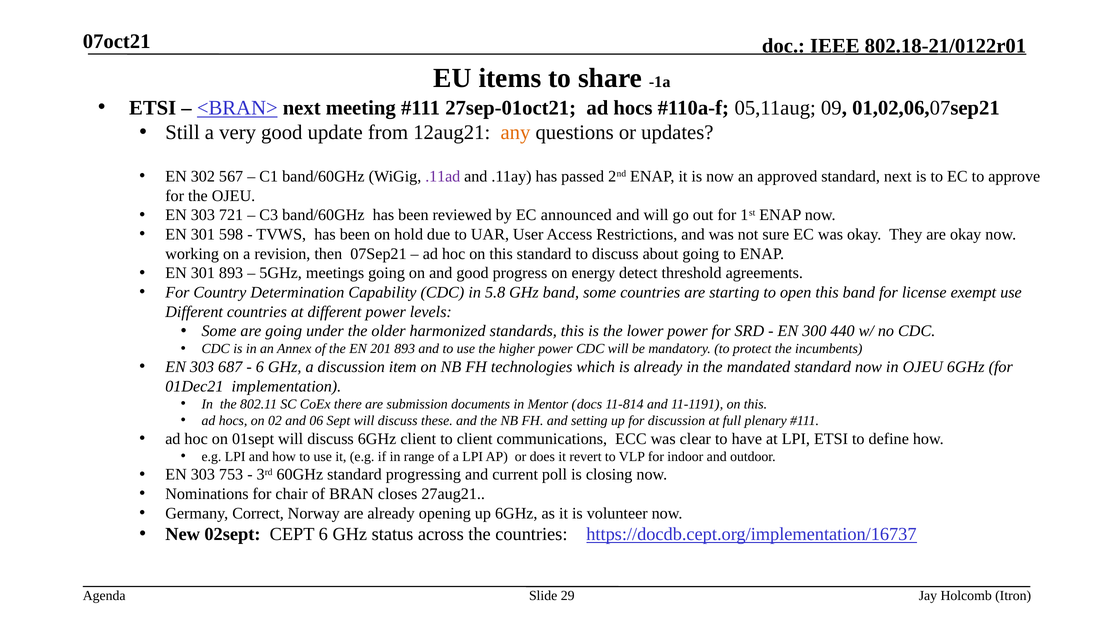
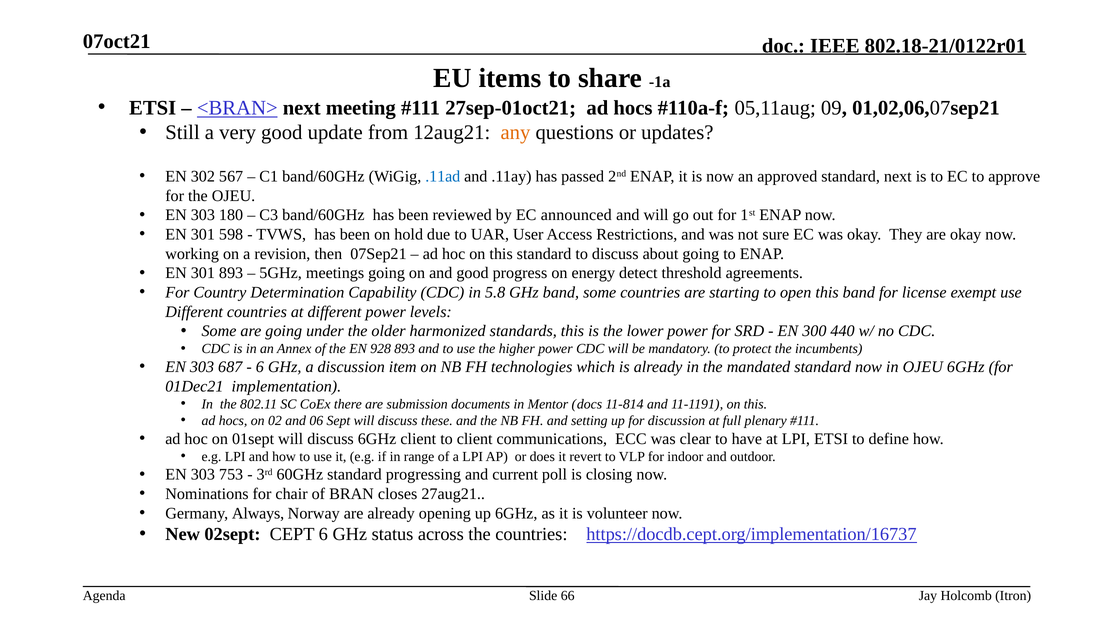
.11ad colour: purple -> blue
721: 721 -> 180
201: 201 -> 928
Correct: Correct -> Always
29: 29 -> 66
